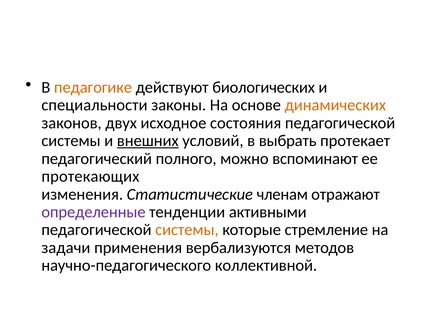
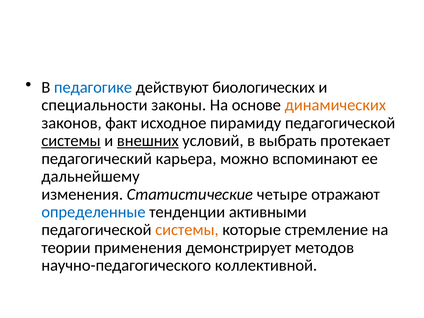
педагогике colour: orange -> blue
двух: двух -> факт
состояния: состояния -> пирамиду
системы at (71, 141) underline: none -> present
полного: полного -> карьера
протекающих: протекающих -> дальнейшему
членам: членам -> четыре
определенные colour: purple -> blue
задачи: задачи -> теории
вербализуются: вербализуются -> демонстрирует
